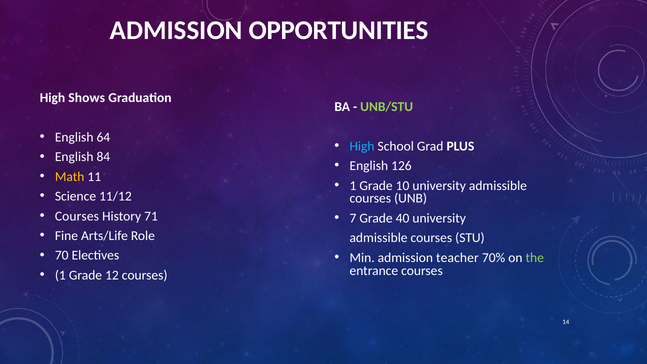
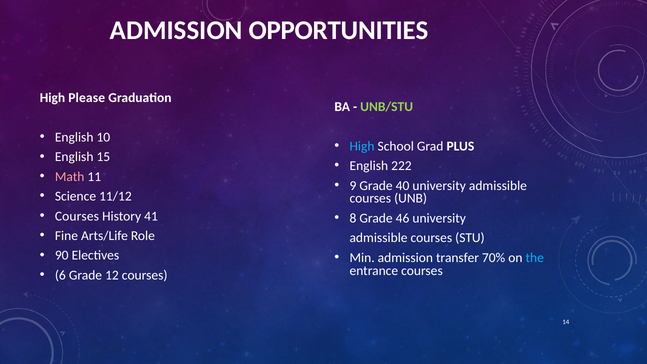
Shows: Shows -> Please
64: 64 -> 10
84: 84 -> 15
126: 126 -> 222
Math colour: yellow -> pink
1 at (353, 186): 1 -> 9
10: 10 -> 40
71: 71 -> 41
7: 7 -> 8
40: 40 -> 46
70: 70 -> 90
teacher: teacher -> transfer
the colour: light green -> light blue
1 at (60, 275): 1 -> 6
